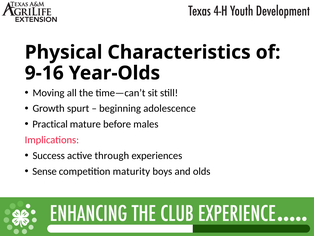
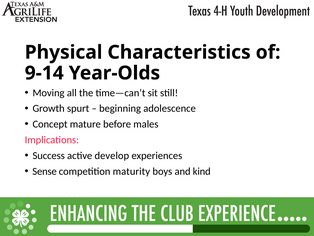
9-16: 9-16 -> 9-14
Practical: Practical -> Concept
through: through -> develop
olds: olds -> kind
